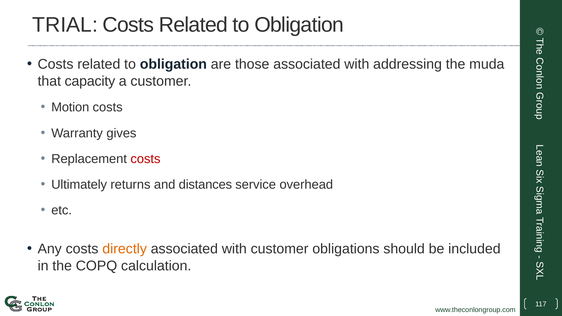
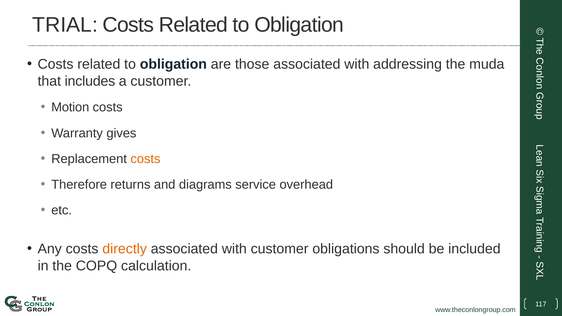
capacity: capacity -> includes
costs at (145, 159) colour: red -> orange
Ultimately: Ultimately -> Therefore
distances: distances -> diagrams
